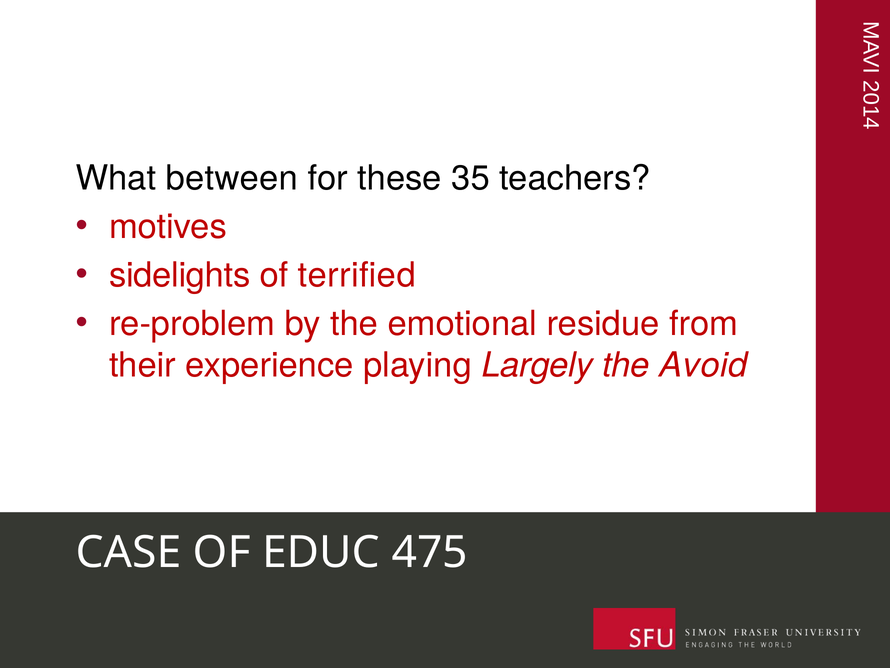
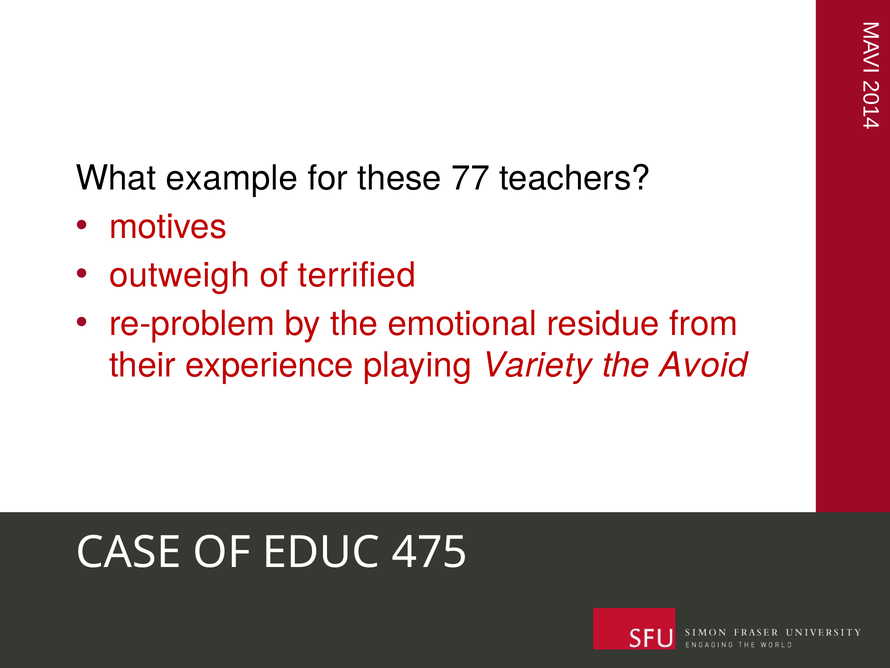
between: between -> example
35: 35 -> 77
sidelights: sidelights -> outweigh
Largely: Largely -> Variety
